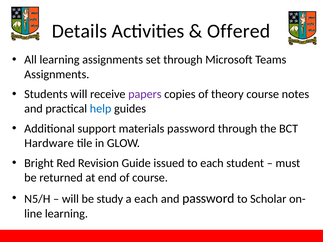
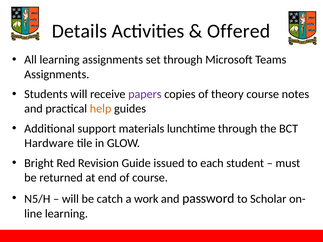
help colour: blue -> orange
materials password: password -> lunchtime
study: study -> catch
a each: each -> work
